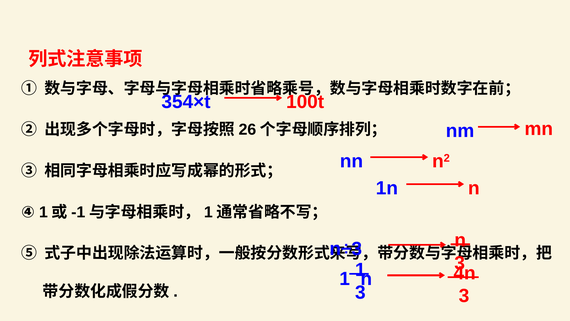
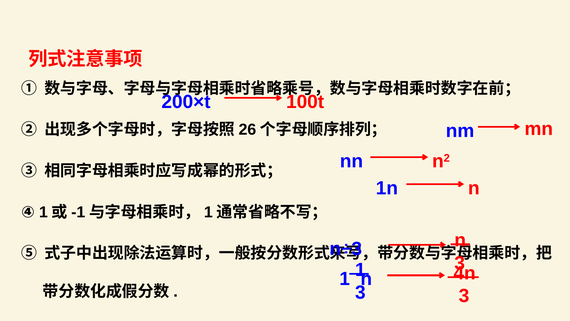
354×t: 354×t -> 200×t
